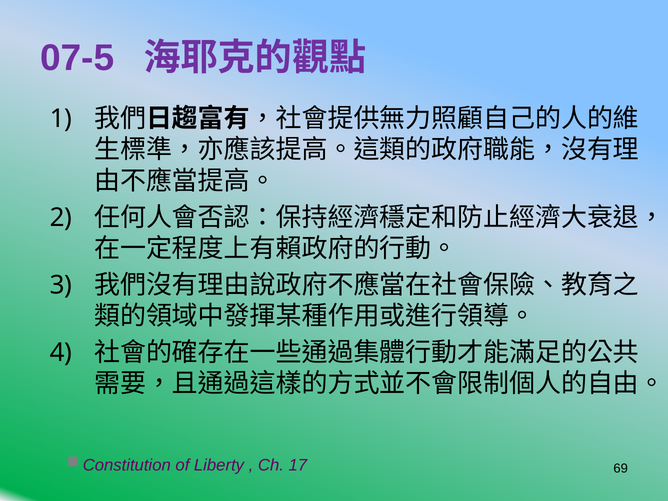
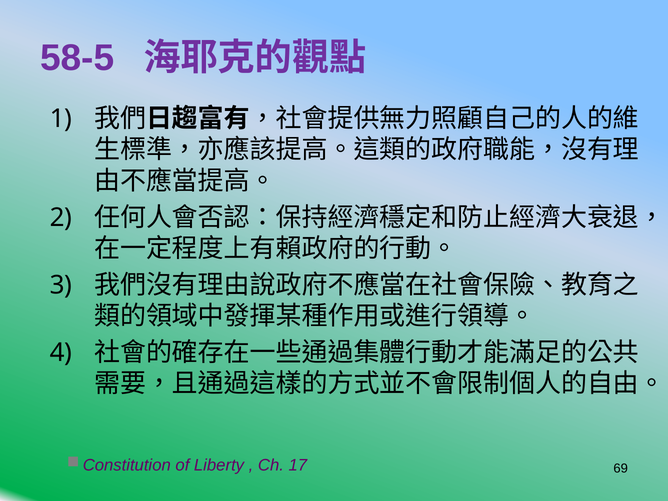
07-5: 07-5 -> 58-5
